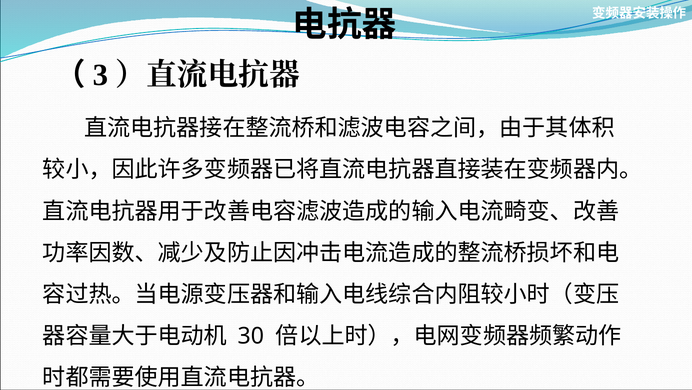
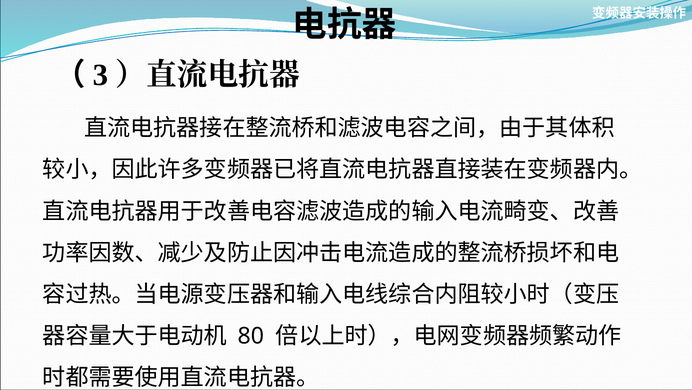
30: 30 -> 80
